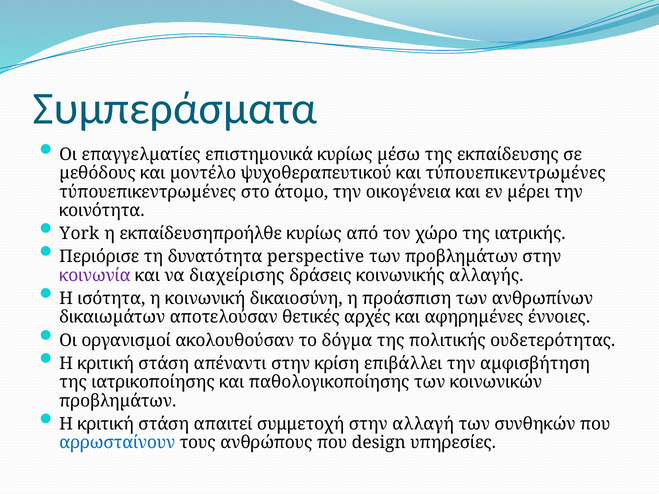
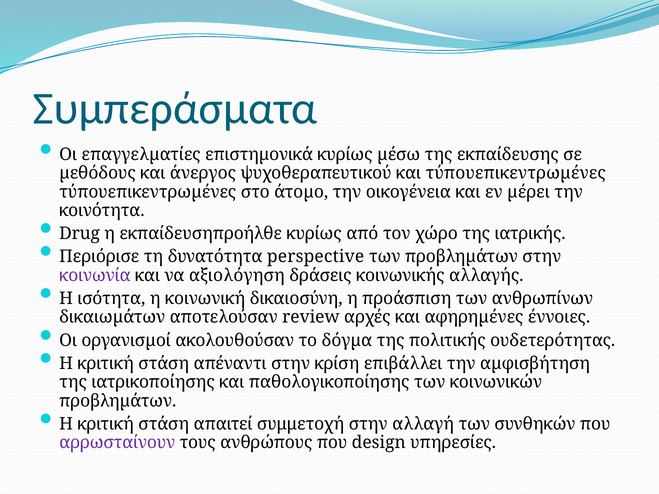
µοντέλο: µοντέλο -> άνεργος
York: York -> Drug
διαχείρισης: διαχείρισης -> αξιολόγηση
θετικές: θετικές -> review
αρρωσταίνουν colour: blue -> purple
